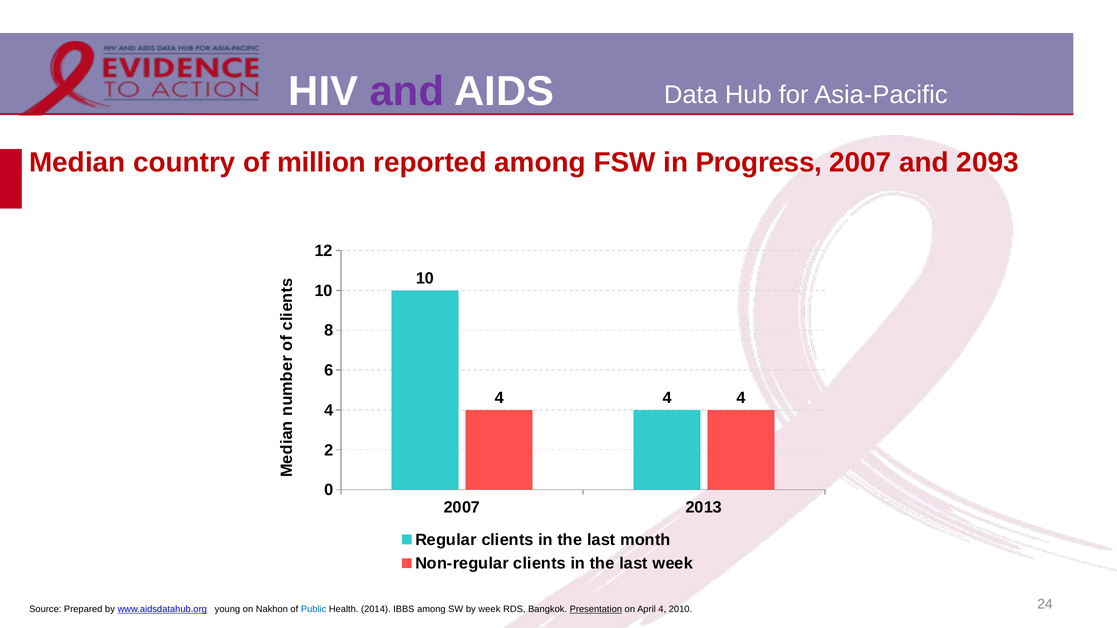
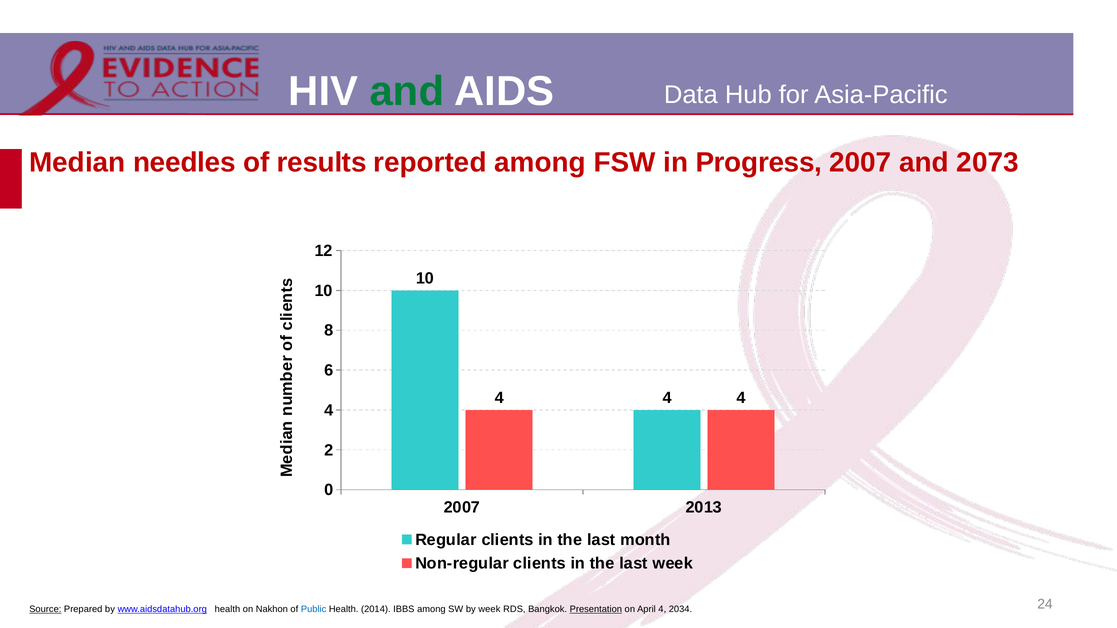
and at (407, 91) colour: purple -> green
country: country -> needles
million: million -> results
2093: 2093 -> 2073
Source underline: none -> present
www.aidsdatahub.org young: young -> health
2010: 2010 -> 2034
